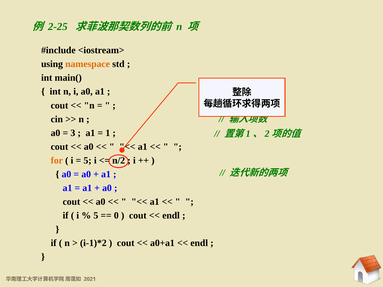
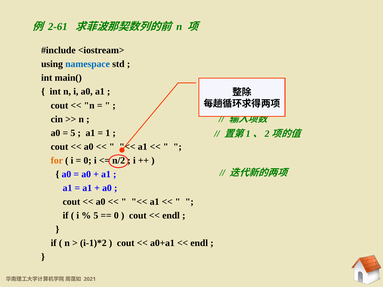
2-25: 2-25 -> 2-61
namespace colour: orange -> blue
3 at (73, 133): 3 -> 5
5 at (88, 161): 5 -> 0
